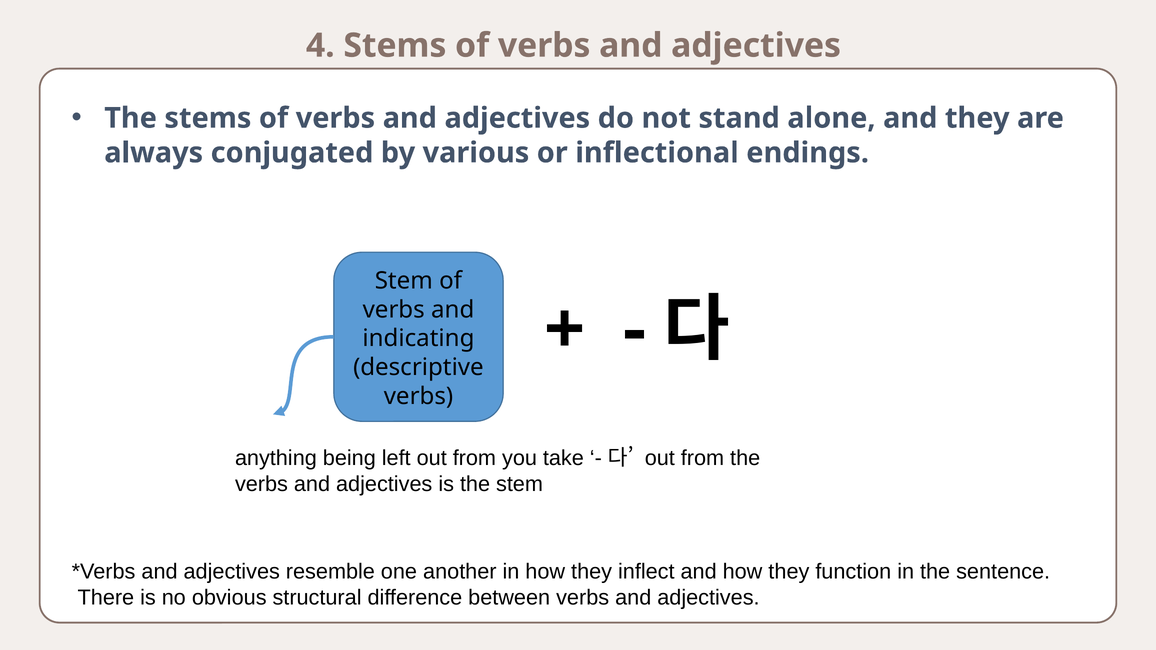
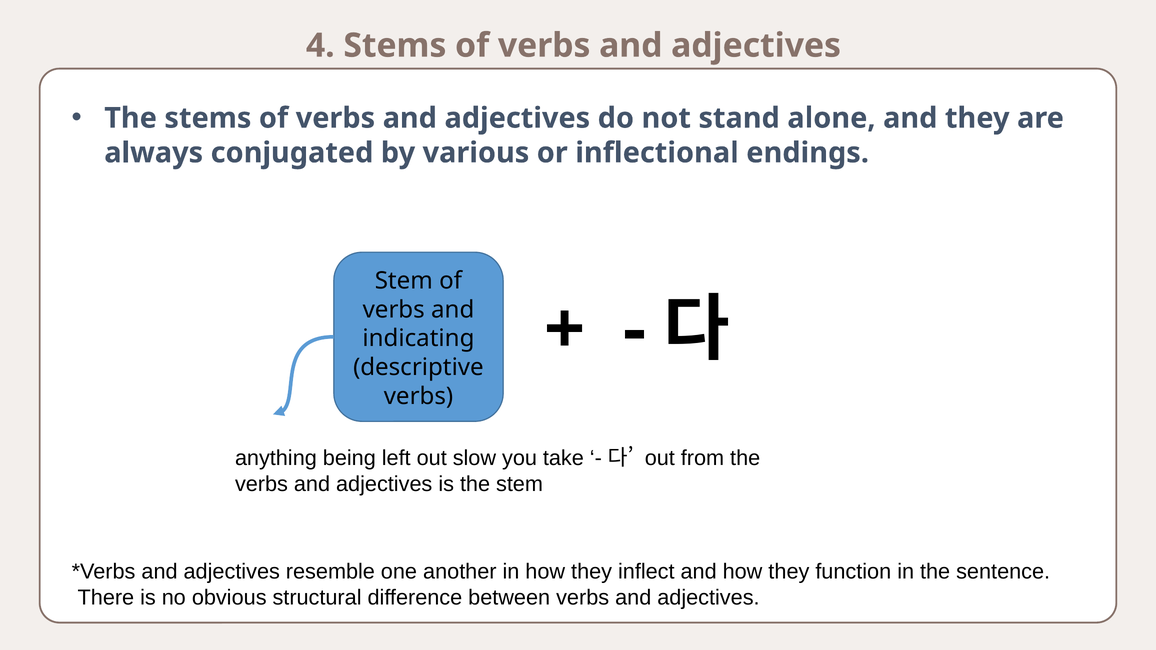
left out from: from -> slow
